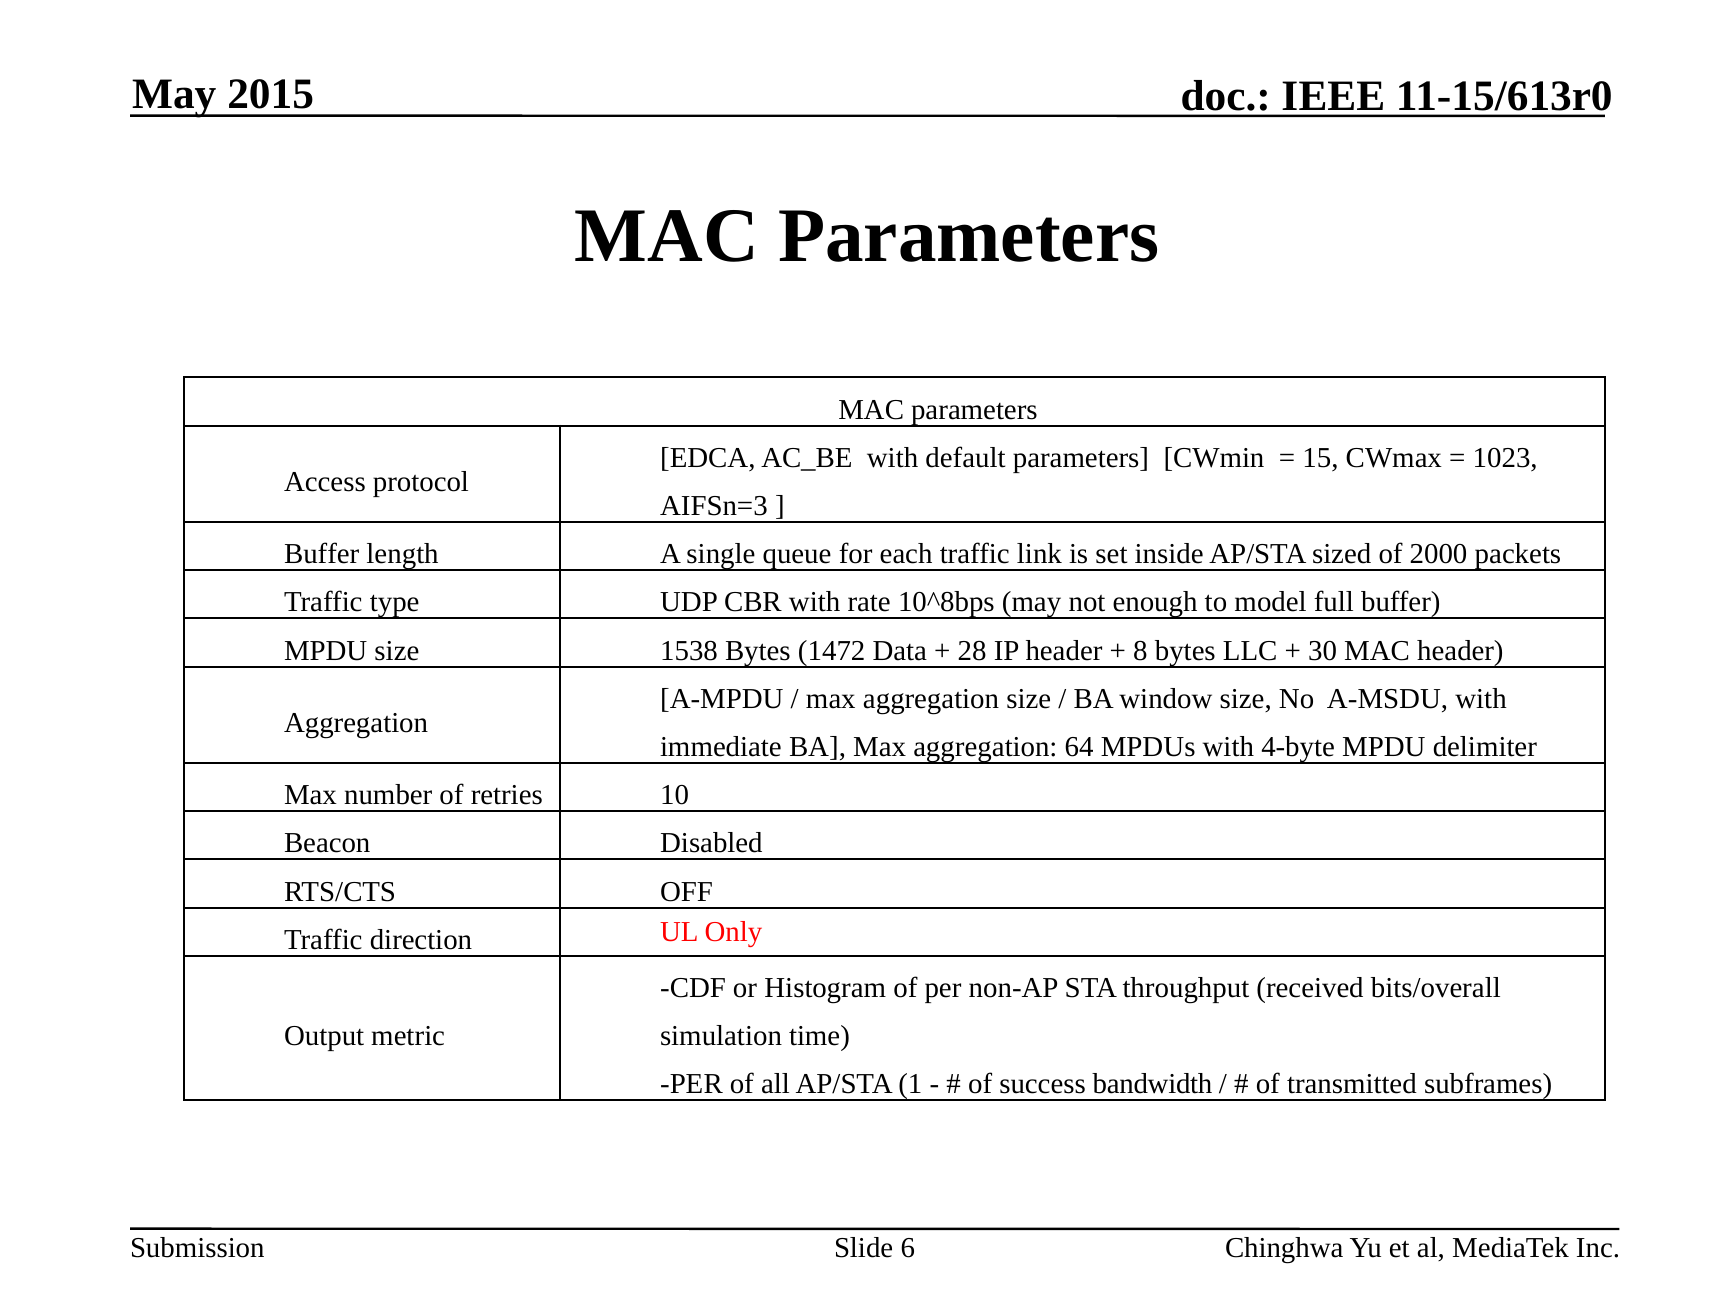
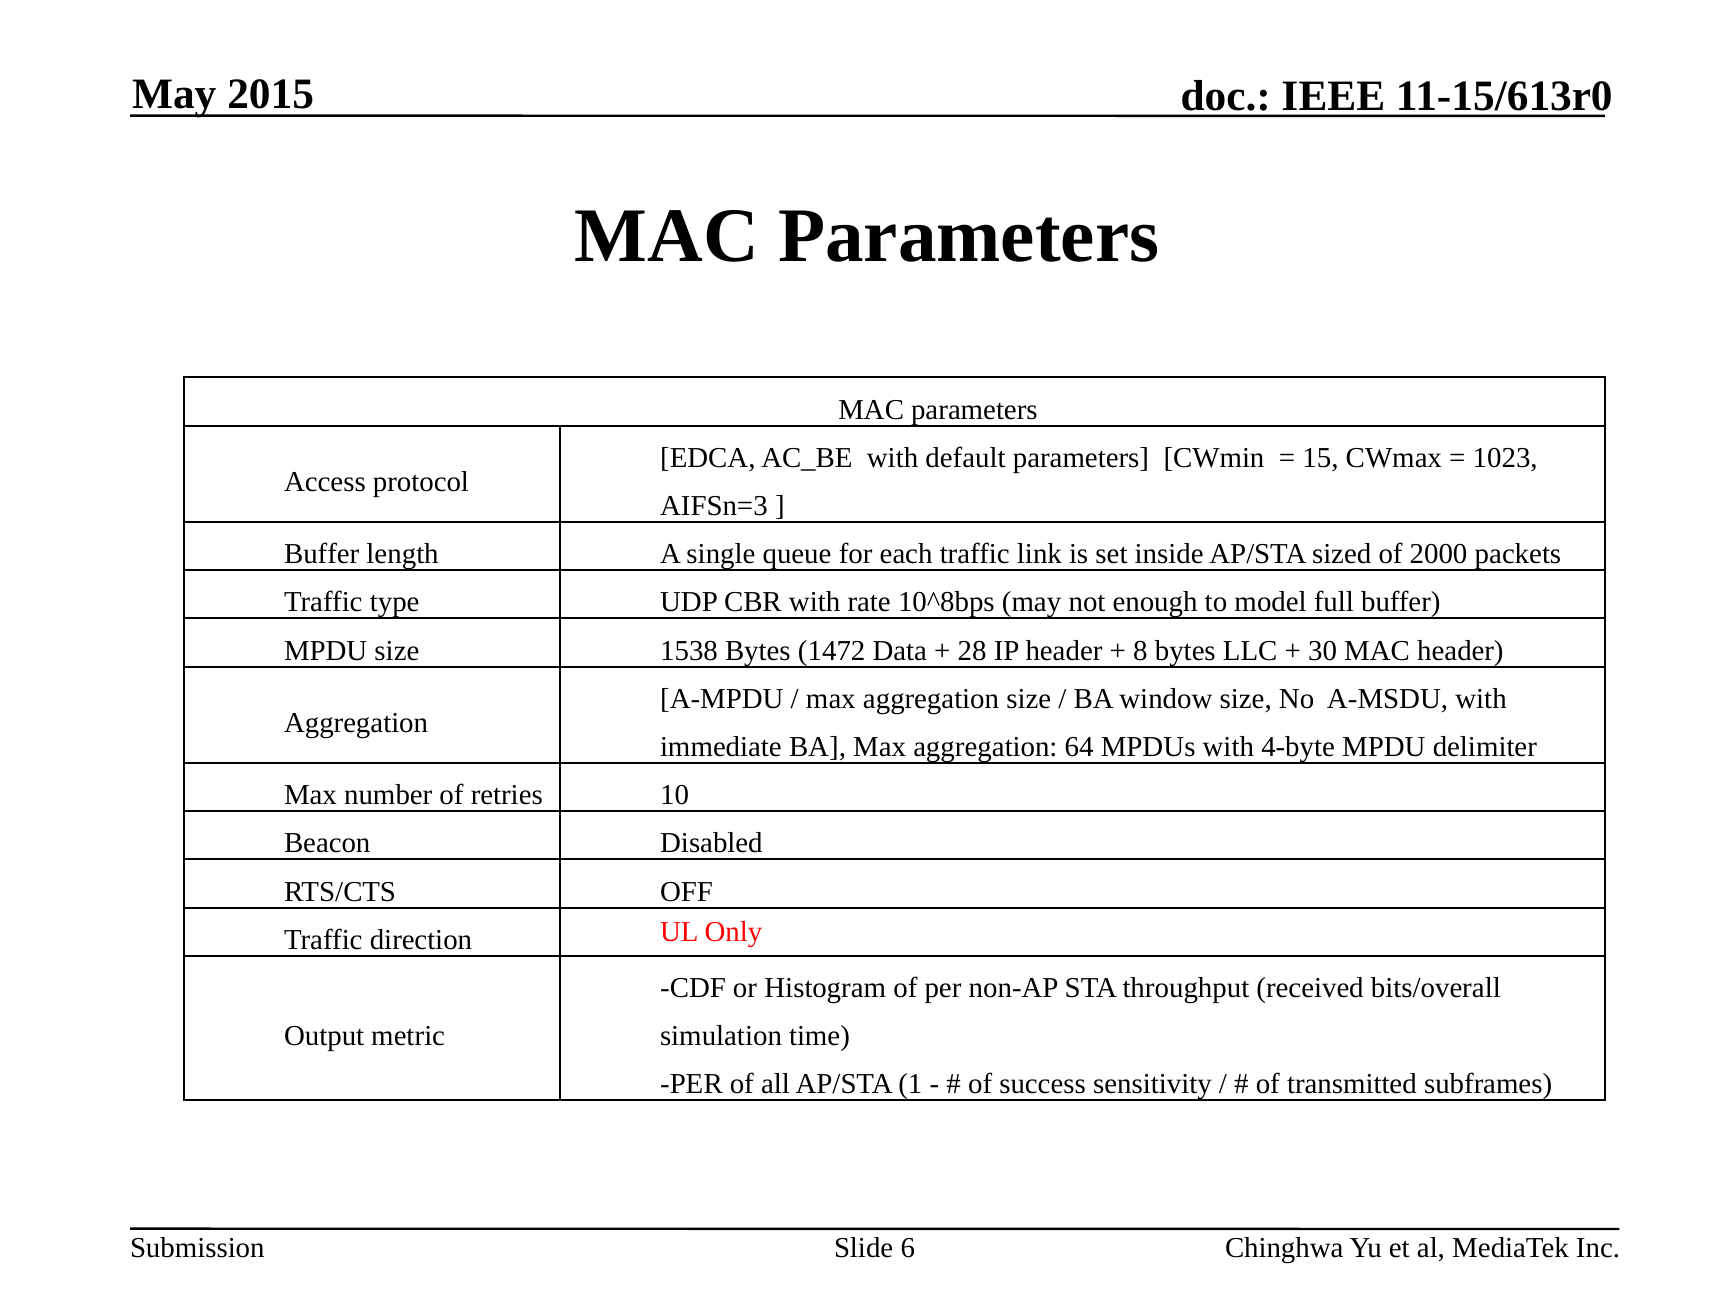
bandwidth: bandwidth -> sensitivity
